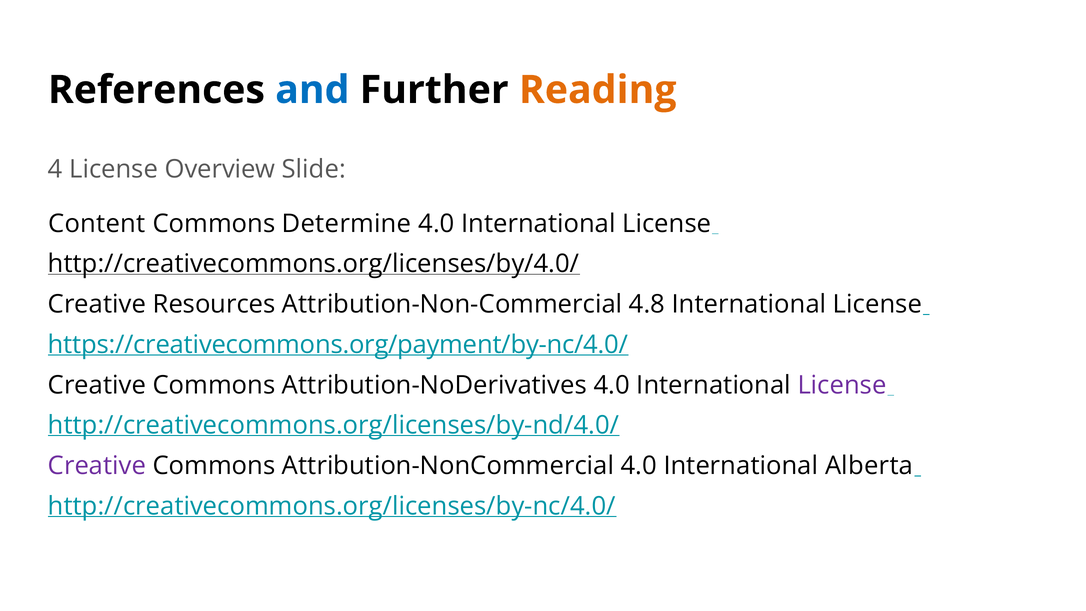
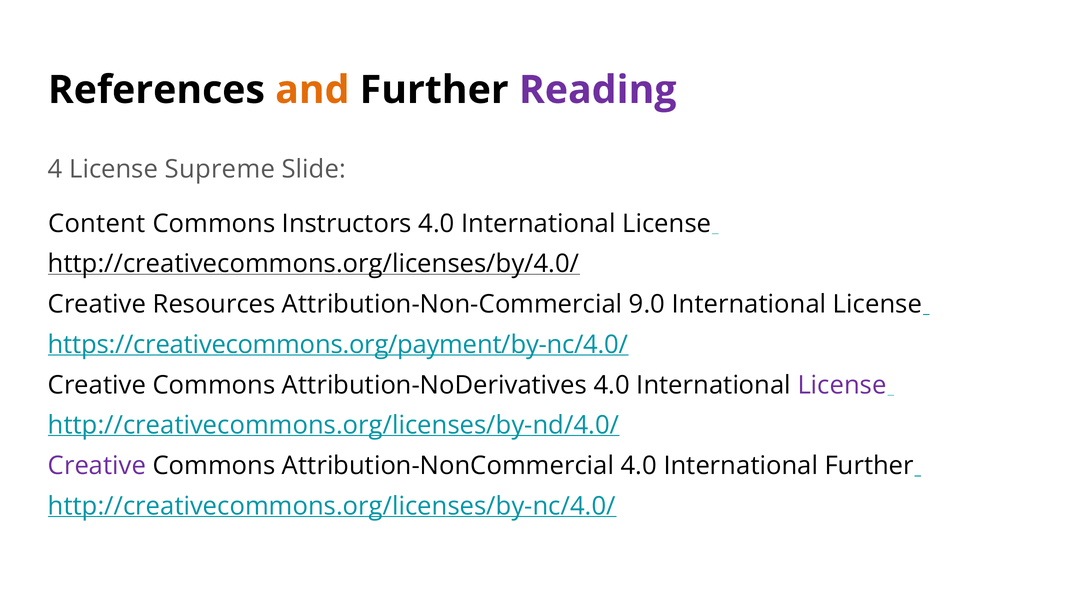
and colour: blue -> orange
Reading colour: orange -> purple
Overview: Overview -> Supreme
Determine: Determine -> Instructors
4.8: 4.8 -> 9.0
International Alberta: Alberta -> Further
